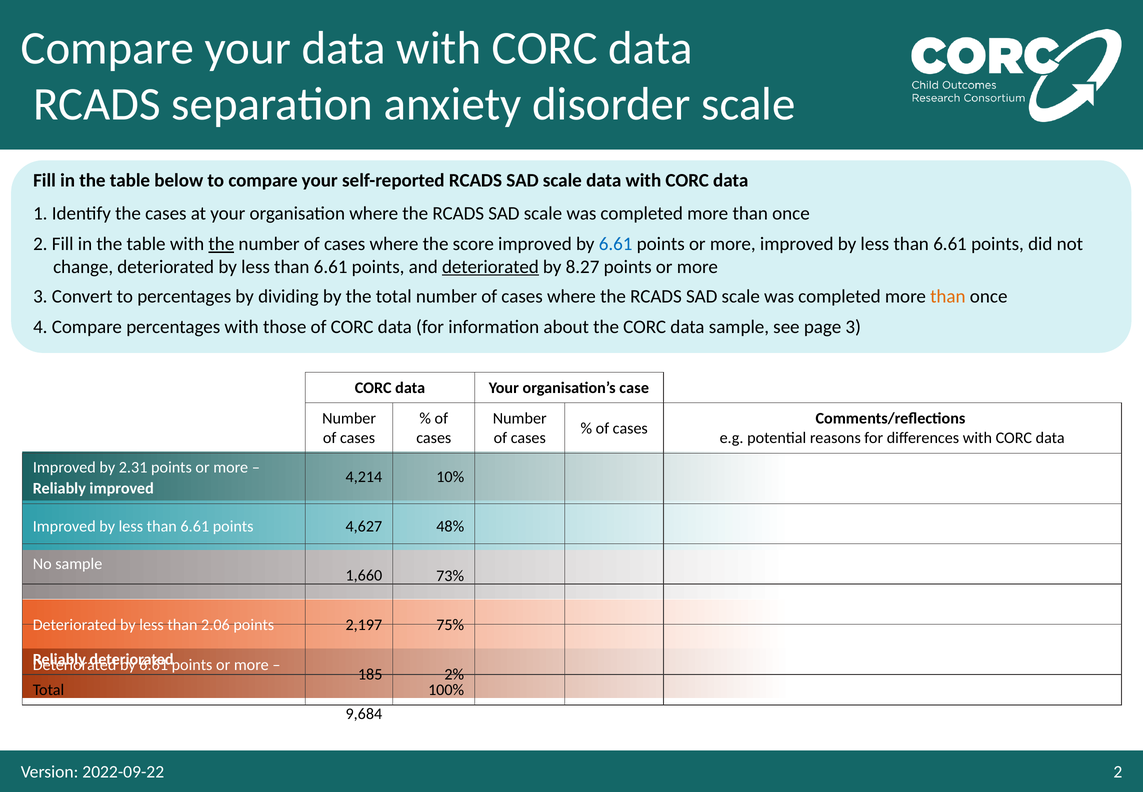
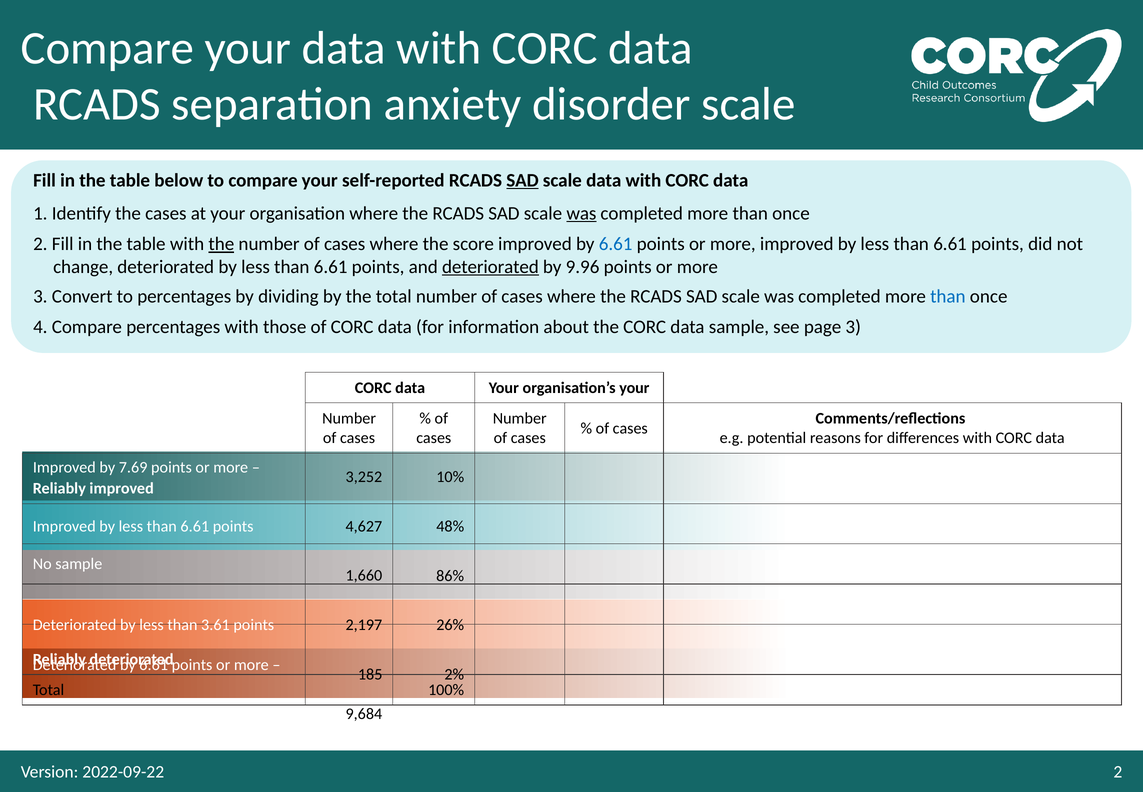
SAD at (522, 180) underline: none -> present
was at (581, 213) underline: none -> present
8.27: 8.27 -> 9.96
than at (948, 296) colour: orange -> blue
case at (634, 387): case -> your
2.31: 2.31 -> 7.69
4,214: 4,214 -> 3,252
73%: 73% -> 86%
75%: 75% -> 26%
2.06: 2.06 -> 3.61
